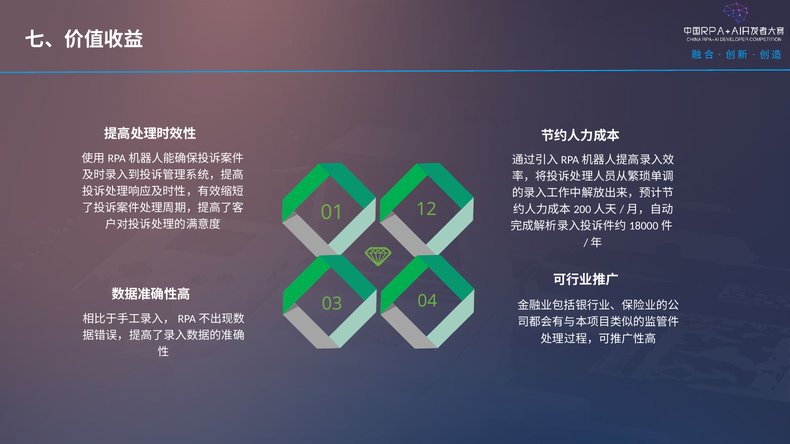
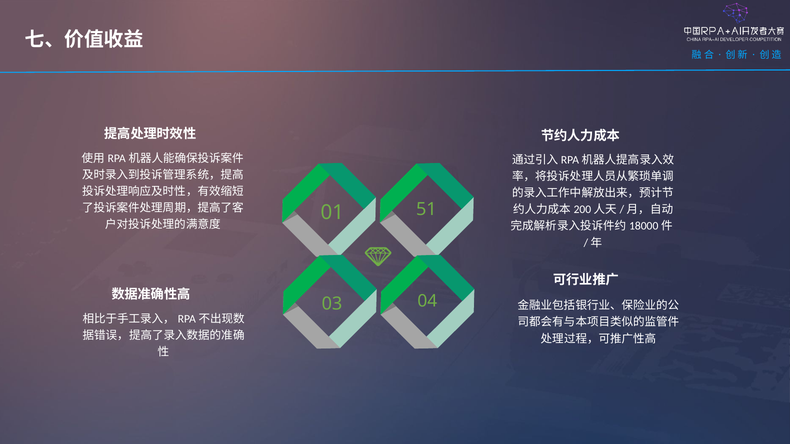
12: 12 -> 51
